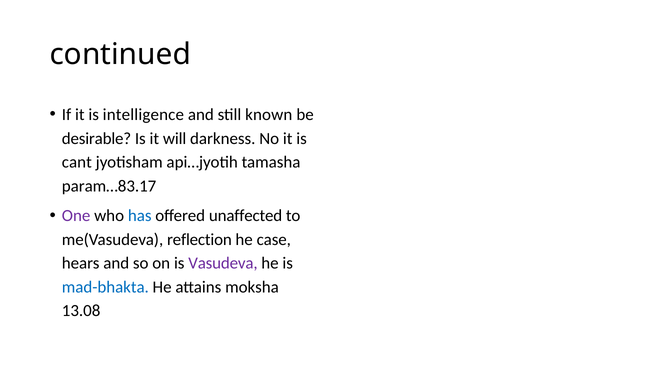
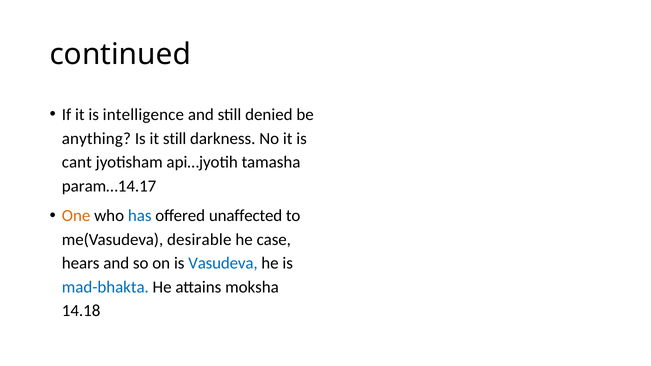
known: known -> denied
desirable: desirable -> anything
it will: will -> still
param…83.17: param…83.17 -> param…14.17
One colour: purple -> orange
reflection: reflection -> desirable
Vasudeva colour: purple -> blue
13.08: 13.08 -> 14.18
